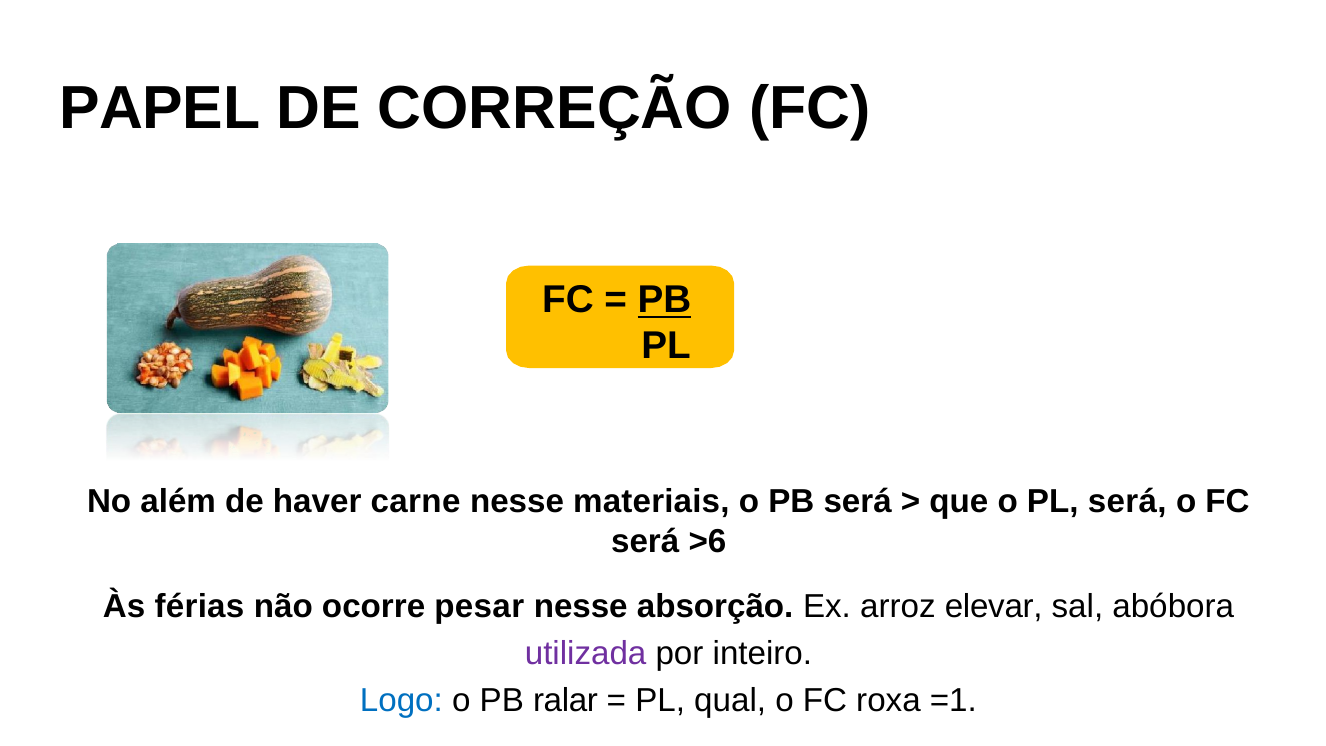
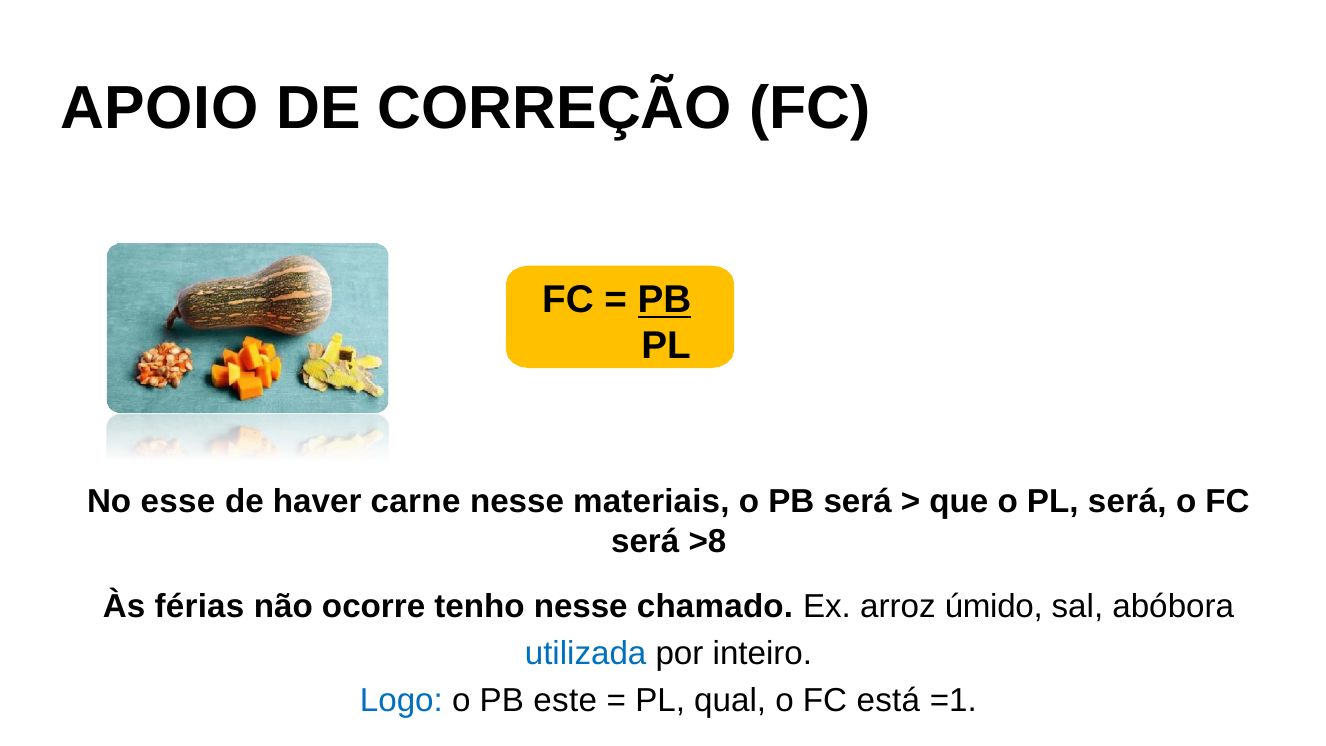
PAPEL: PAPEL -> APOIO
além: além -> esse
>6: >6 -> >8
pesar: pesar -> tenho
absorção: absorção -> chamado
elevar: elevar -> úmido
utilizada colour: purple -> blue
ralar: ralar -> este
roxa: roxa -> está
